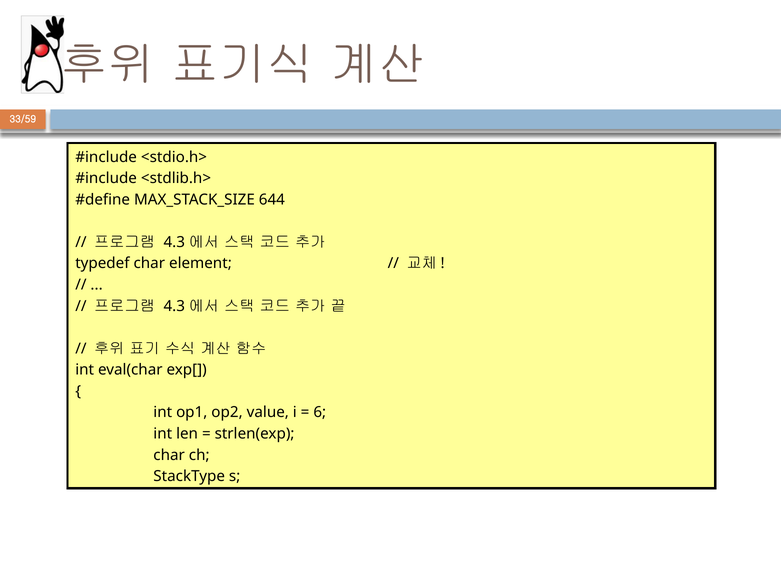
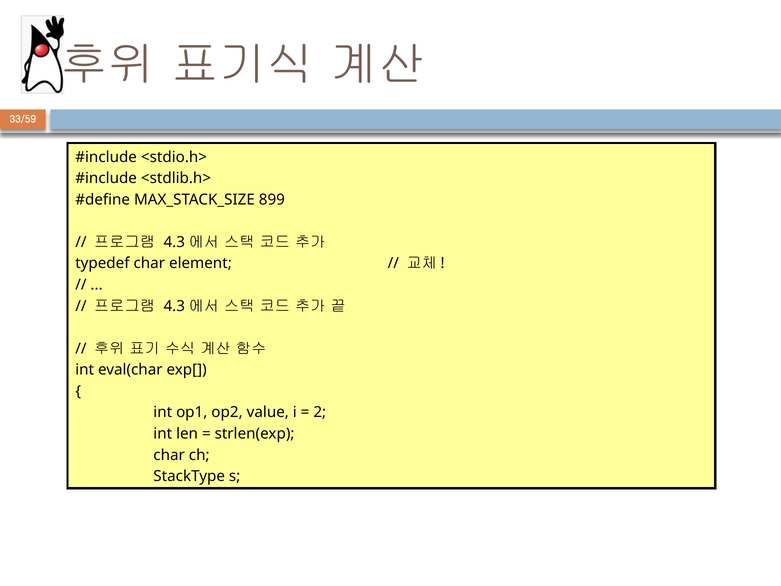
644: 644 -> 899
6: 6 -> 2
